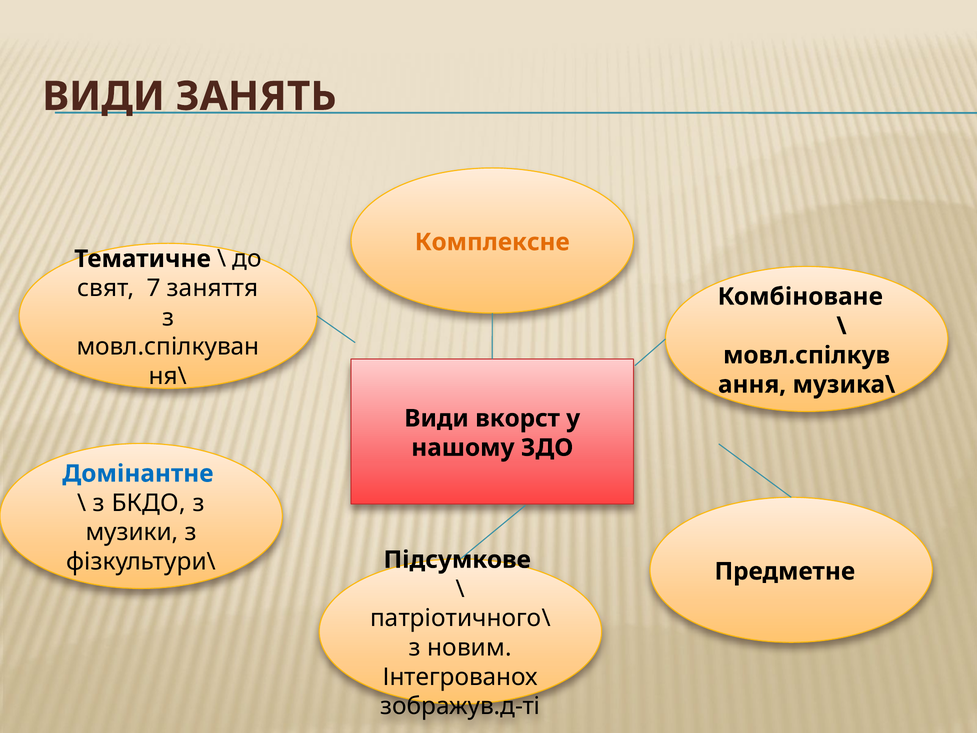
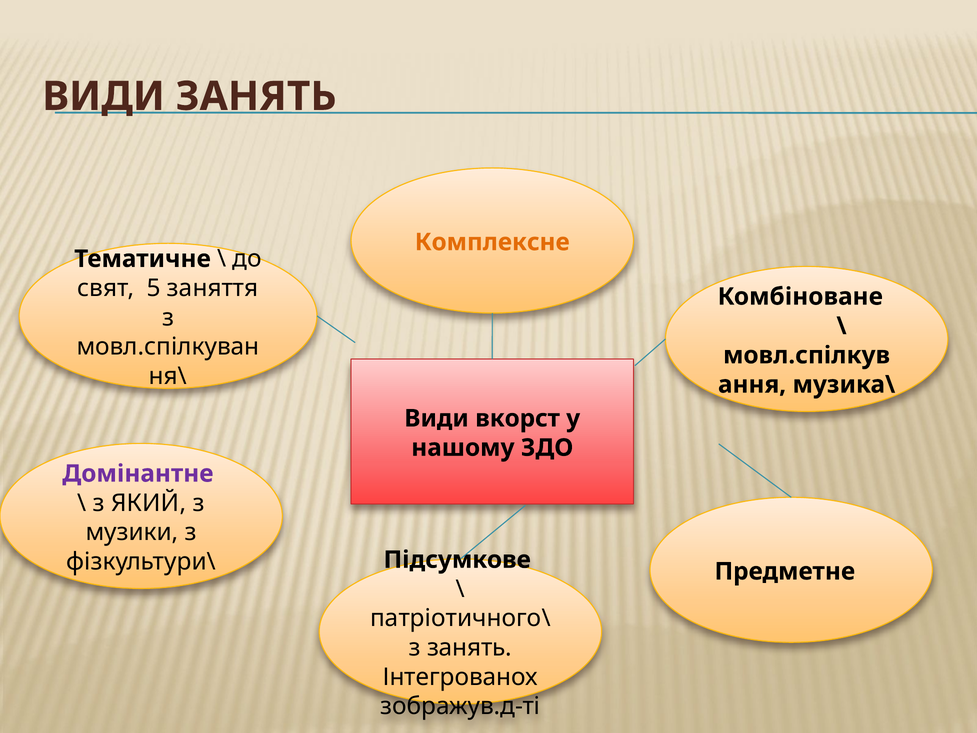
7: 7 -> 5
Домінантне colour: blue -> purple
БКДО: БКДО -> ЯКИЙ
з новим: новим -> занять
